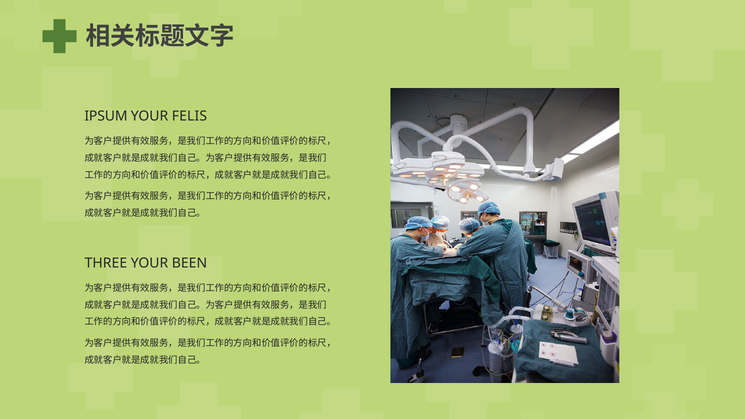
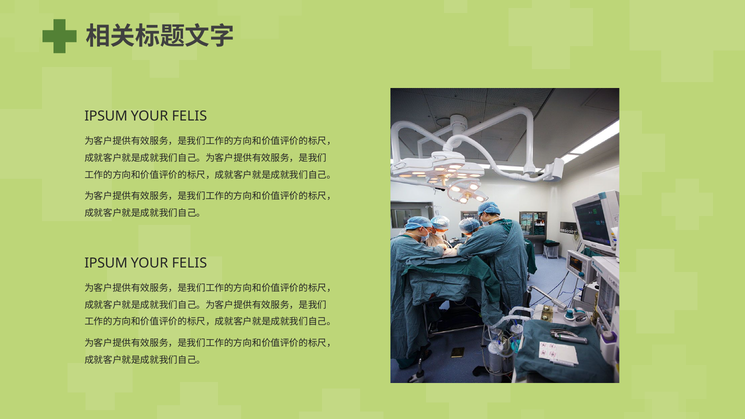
THREE at (106, 263): THREE -> IPSUM
BEEN at (190, 263): BEEN -> FELIS
